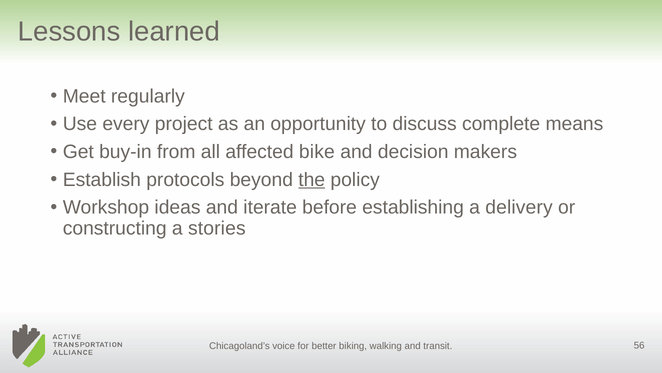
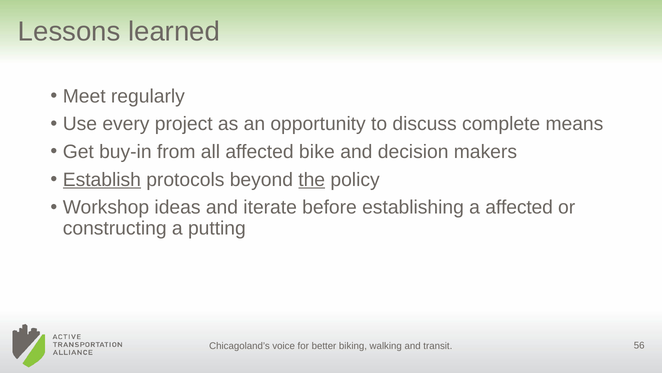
Establish underline: none -> present
a delivery: delivery -> affected
stories: stories -> putting
